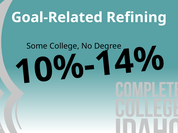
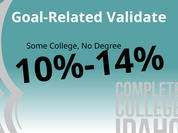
Refining: Refining -> Validate
